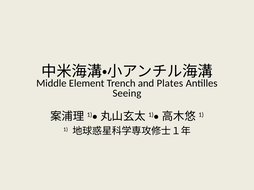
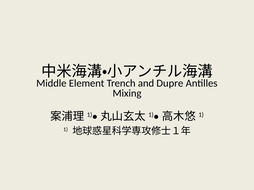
Plates: Plates -> Dupre
Seeing: Seeing -> Mixing
